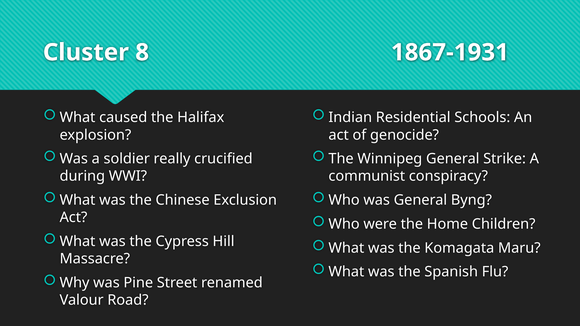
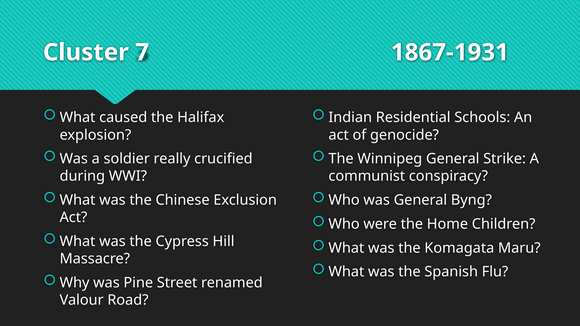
8: 8 -> 7
